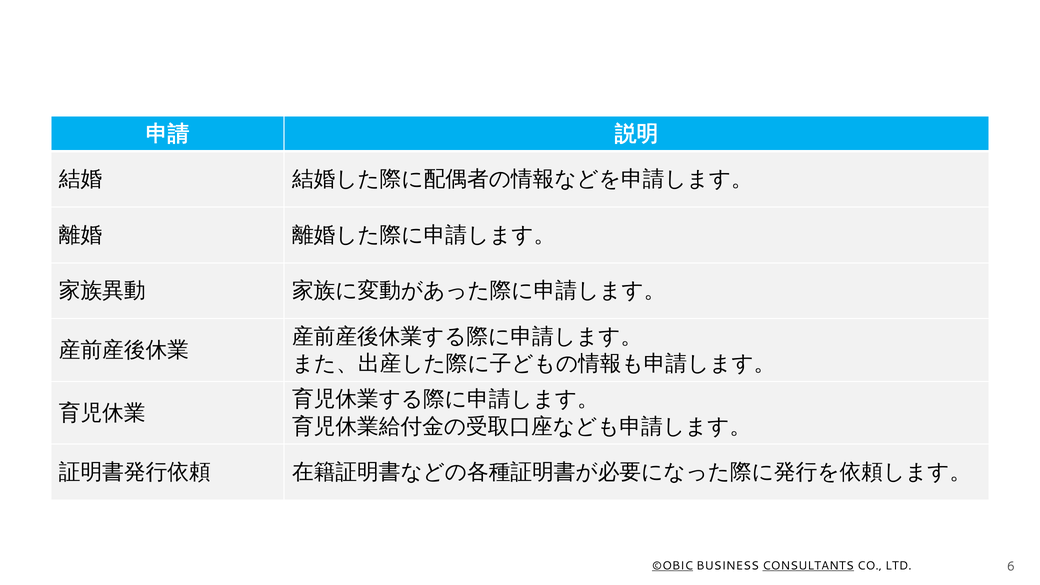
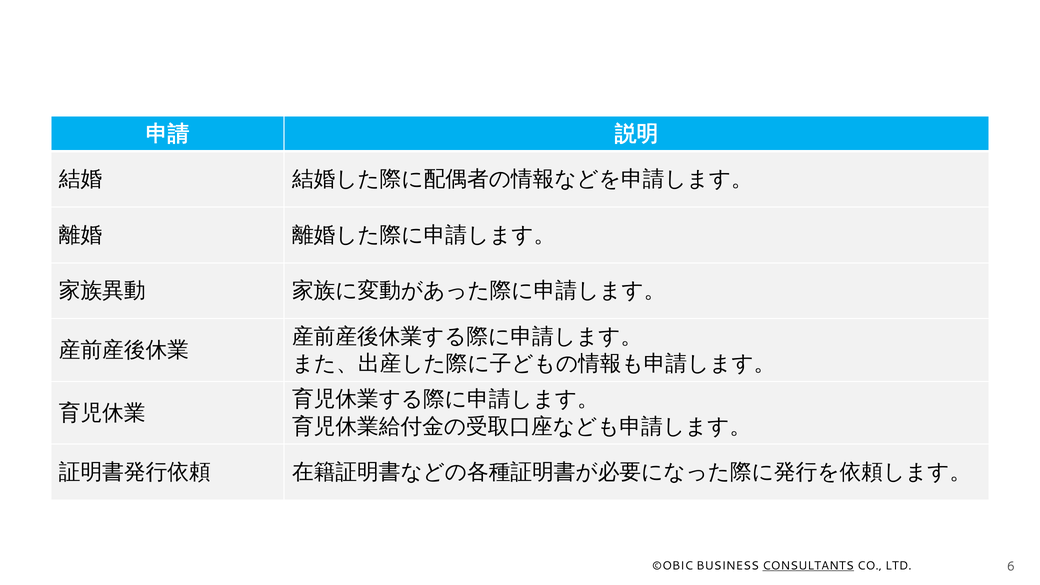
©OBIC underline: present -> none
